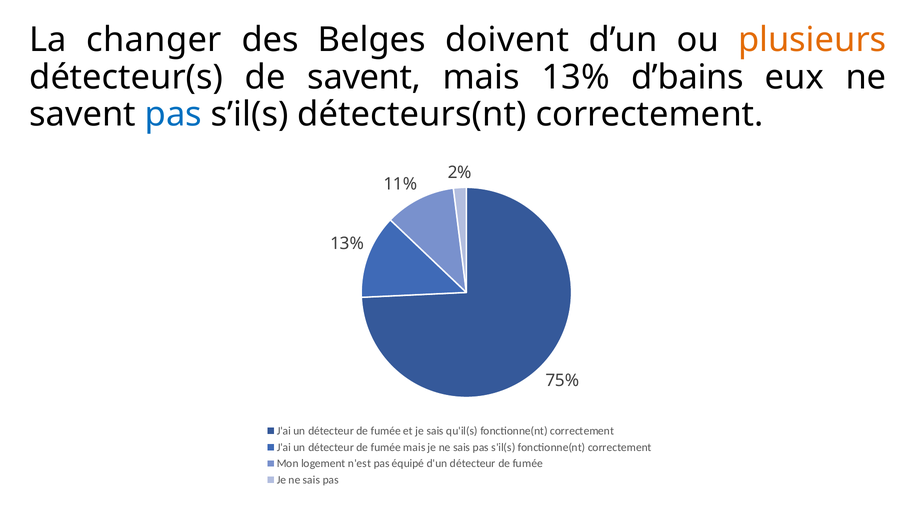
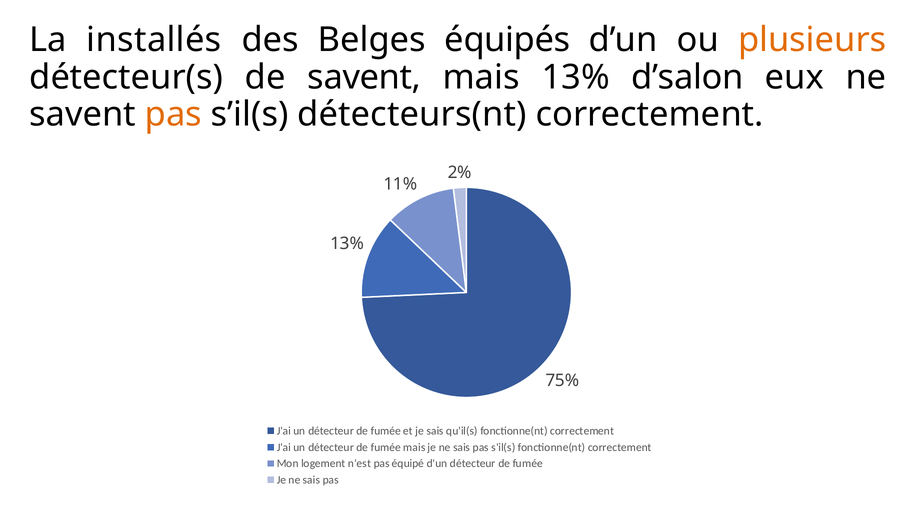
changer: changer -> installés
doivent: doivent -> équipés
d’bains: d’bains -> d’salon
pas at (173, 115) colour: blue -> orange
